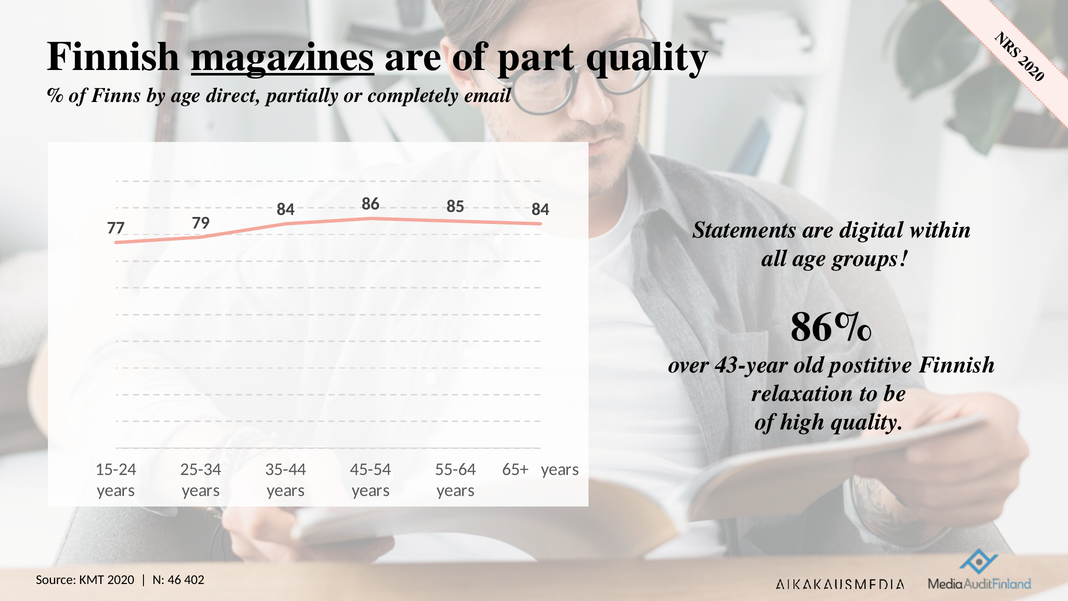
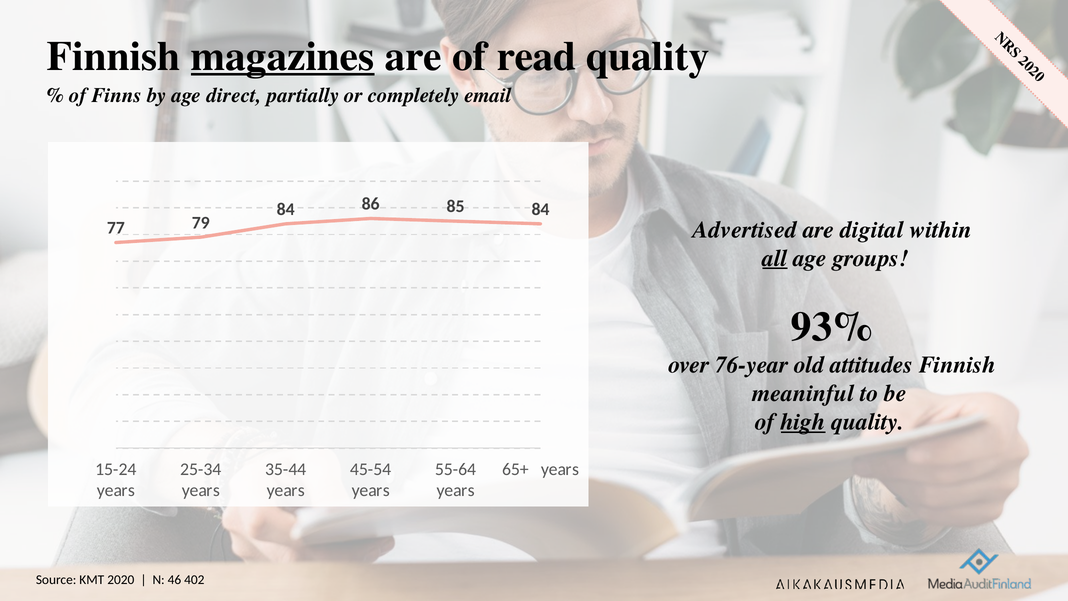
part: part -> read
Statements: Statements -> Advertised
all underline: none -> present
86%: 86% -> 93%
43-year: 43-year -> 76-year
postitive: postitive -> attitudes
relaxation: relaxation -> meaninful
high underline: none -> present
